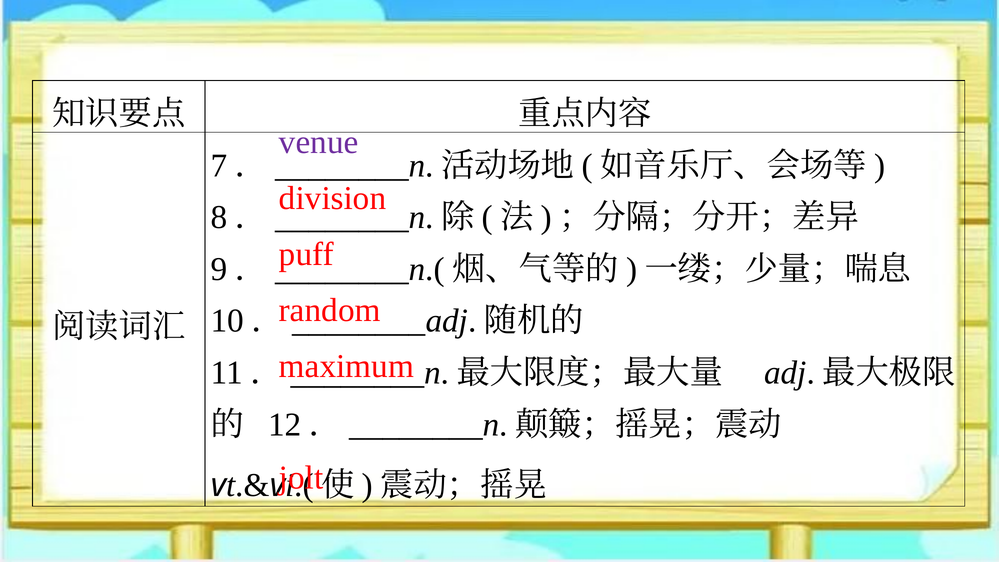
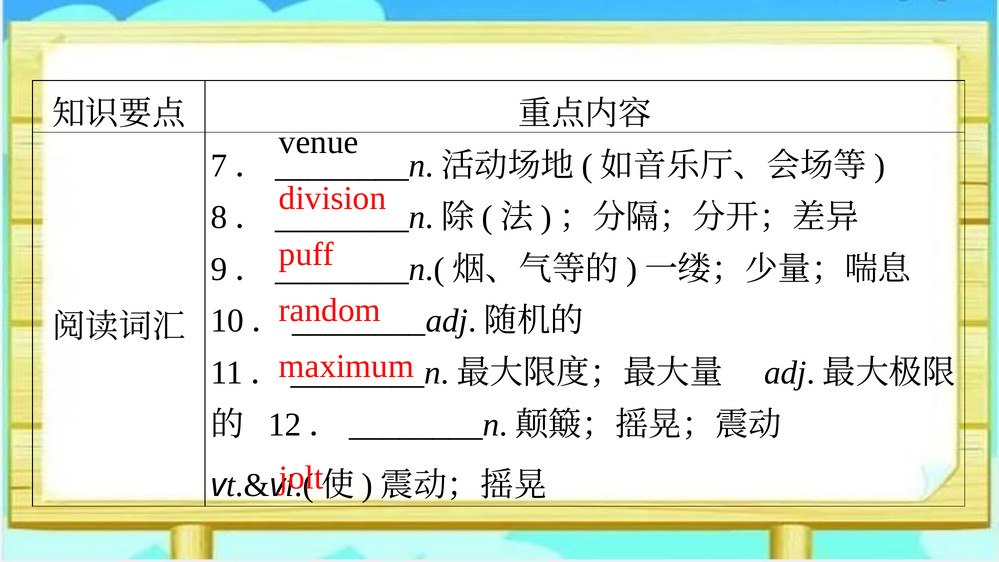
venue colour: purple -> black
